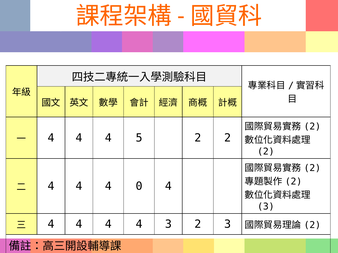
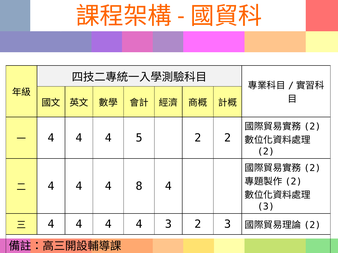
0: 0 -> 8
